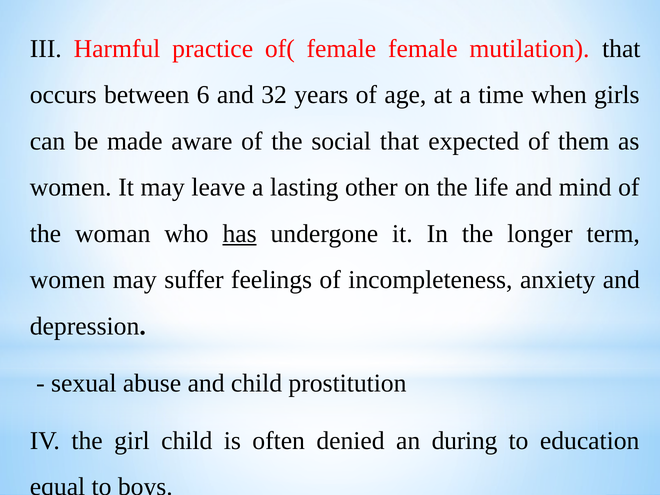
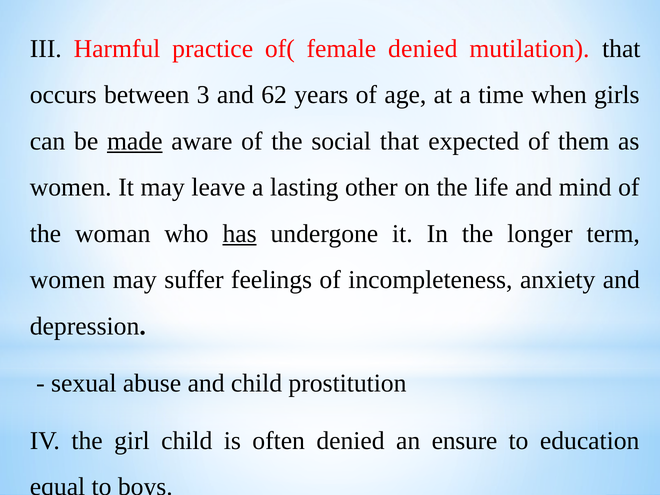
female female: female -> denied
6: 6 -> 3
32: 32 -> 62
made underline: none -> present
during: during -> ensure
